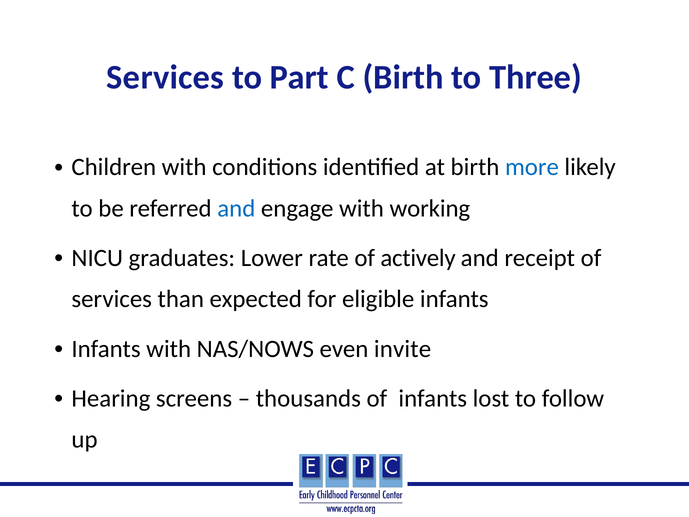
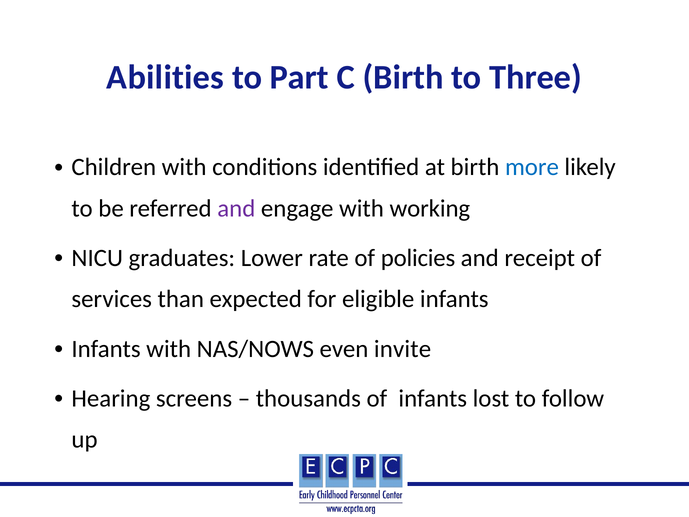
Services at (165, 77): Services -> Abilities
and at (236, 208) colour: blue -> purple
actively: actively -> policies
